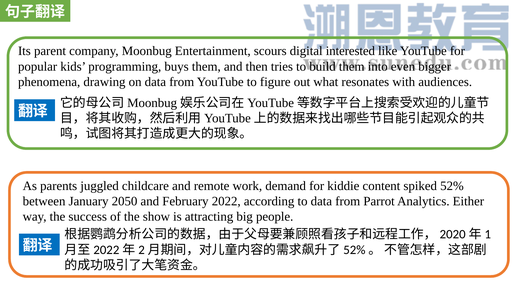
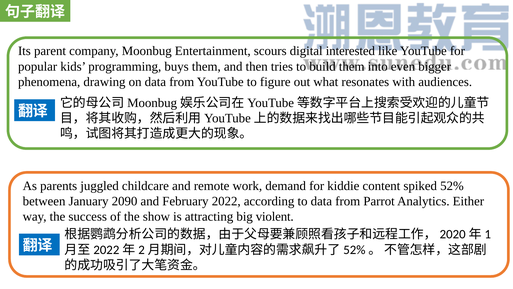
2050: 2050 -> 2090
people: people -> violent
